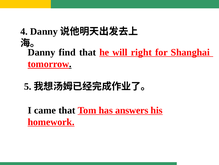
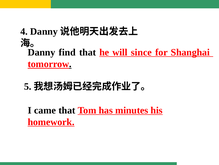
right: right -> since
answers: answers -> minutes
